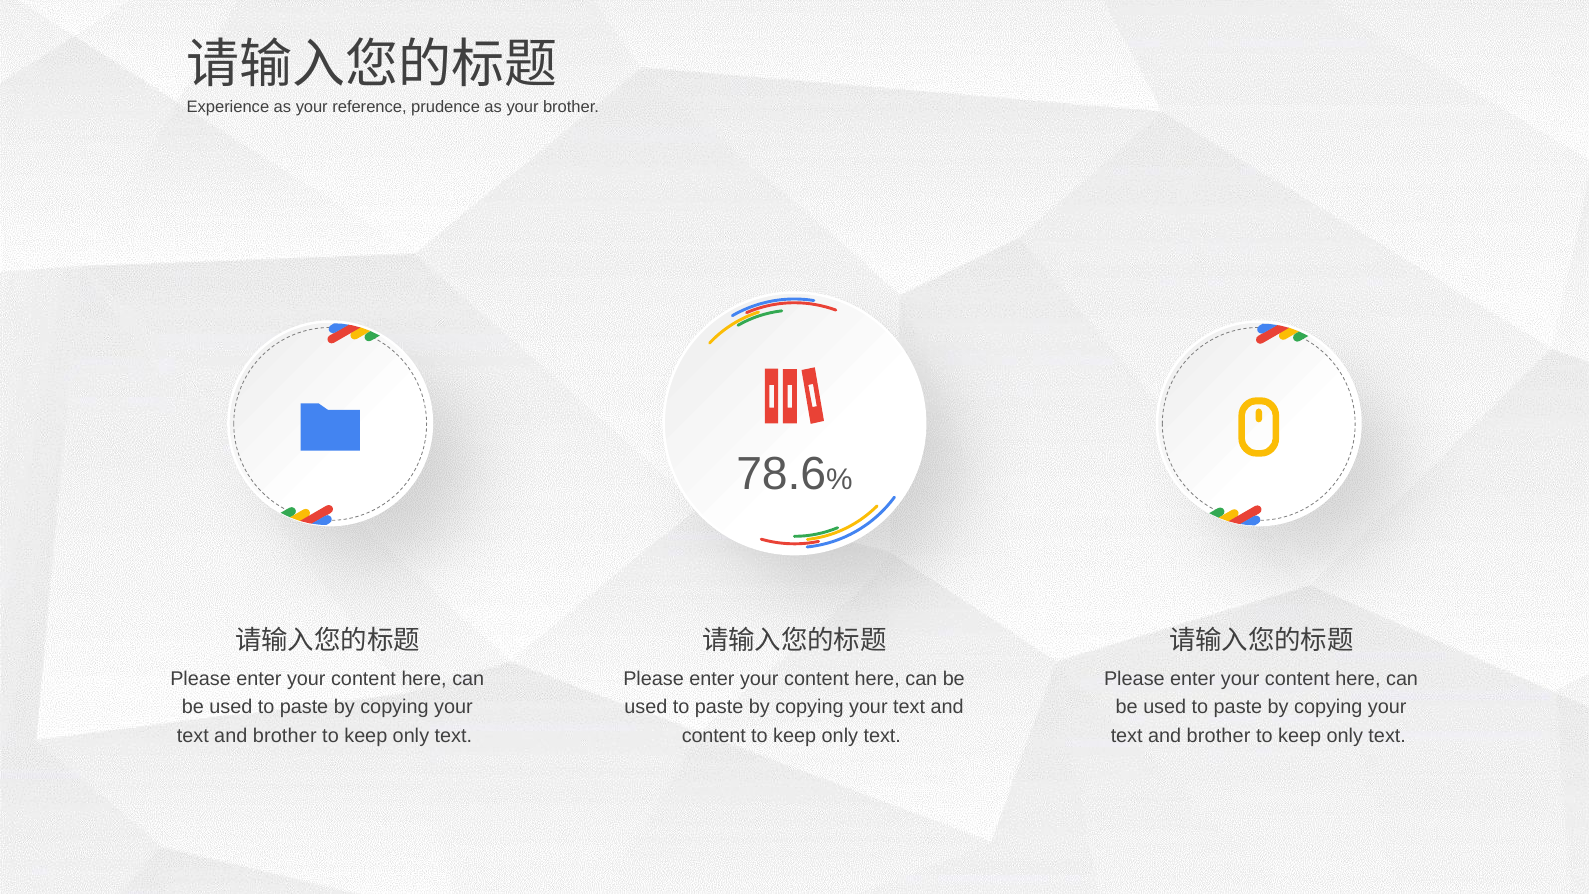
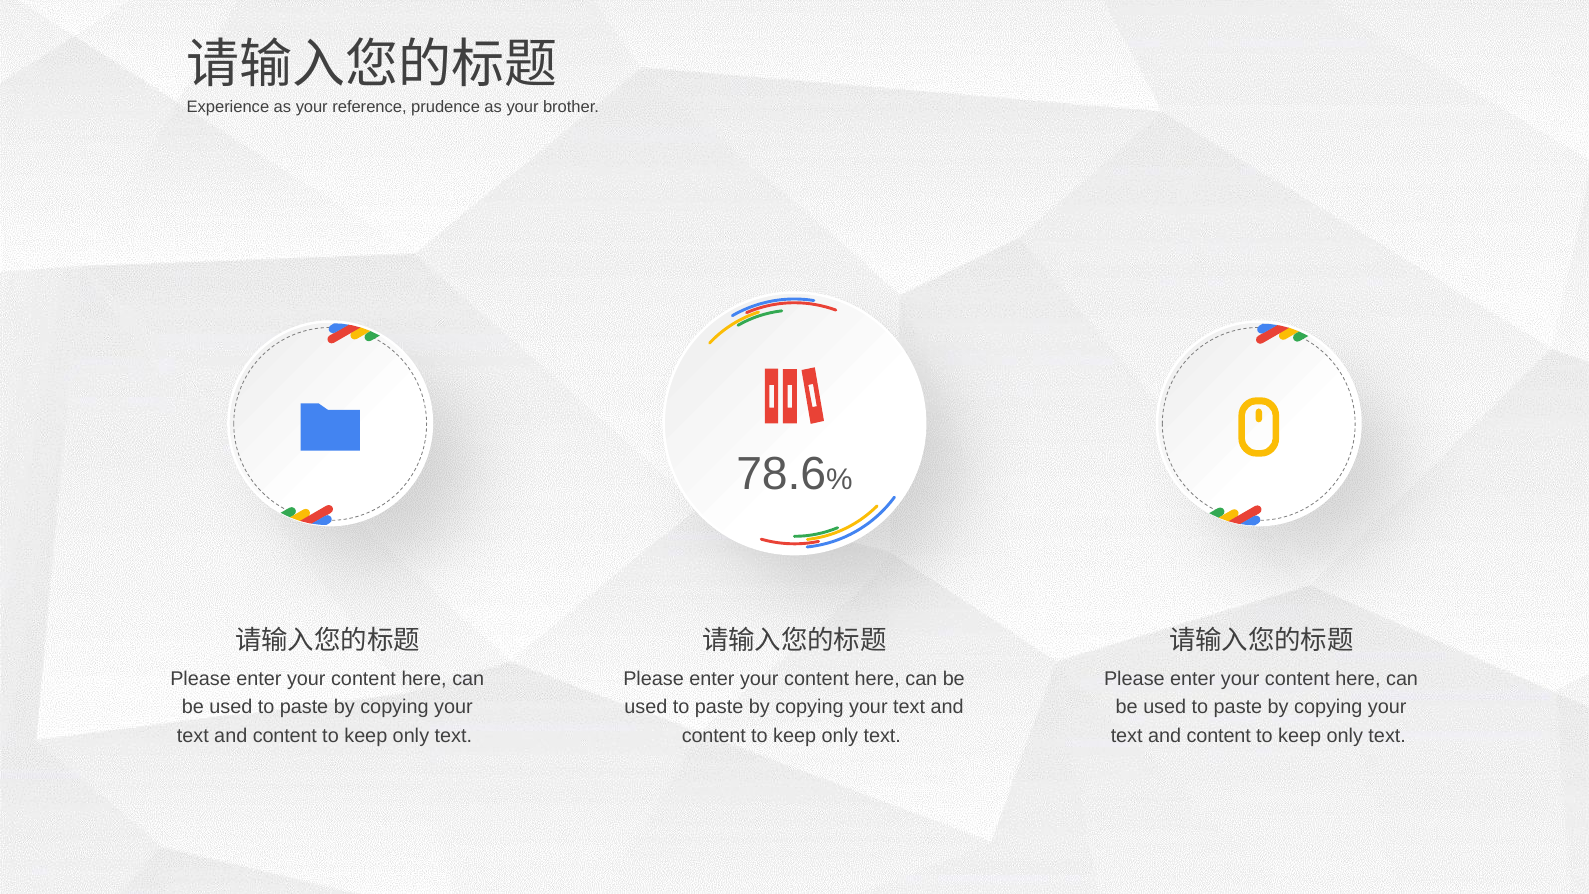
brother at (285, 736): brother -> content
brother at (1219, 736): brother -> content
